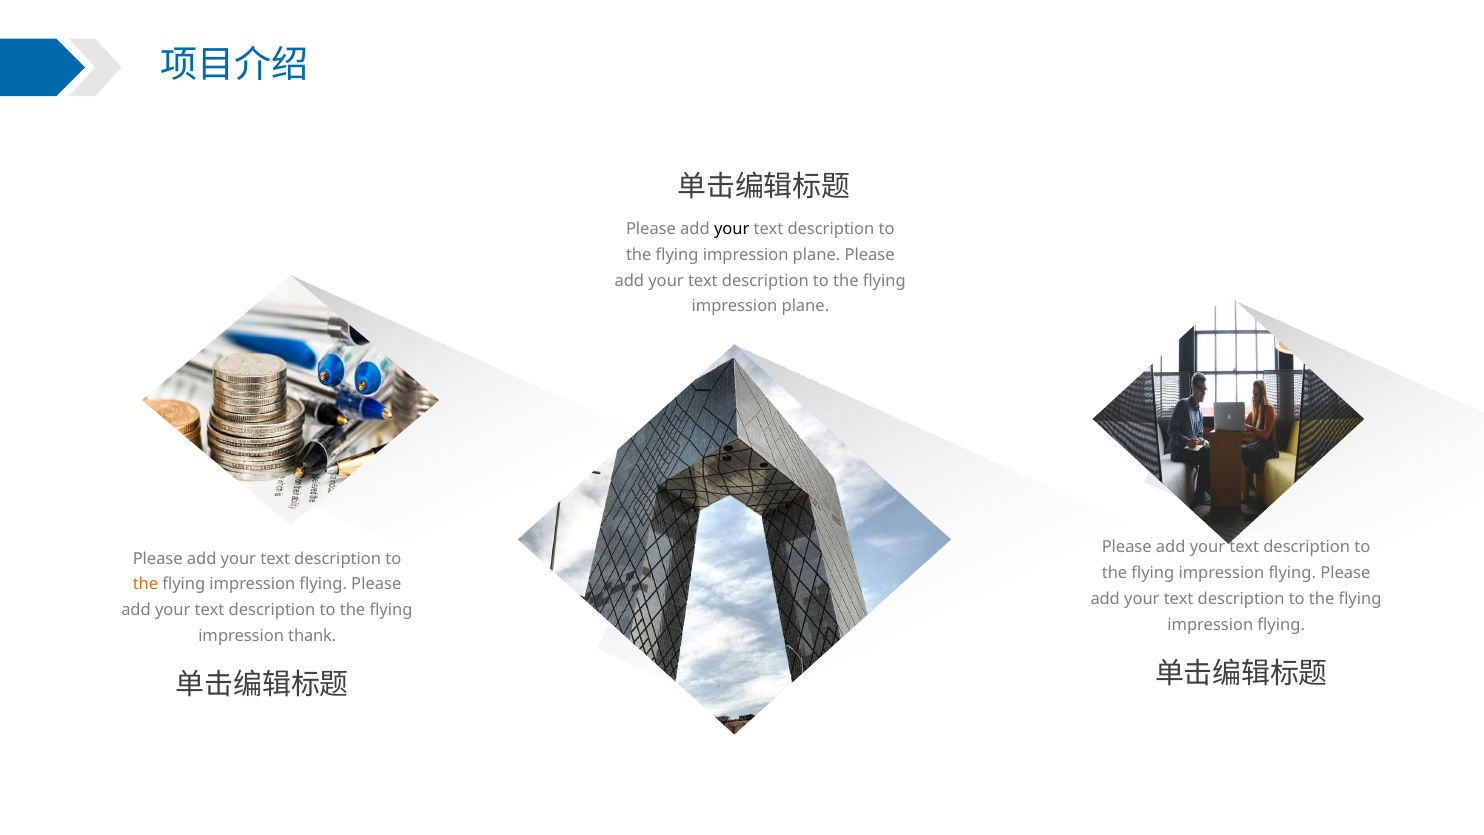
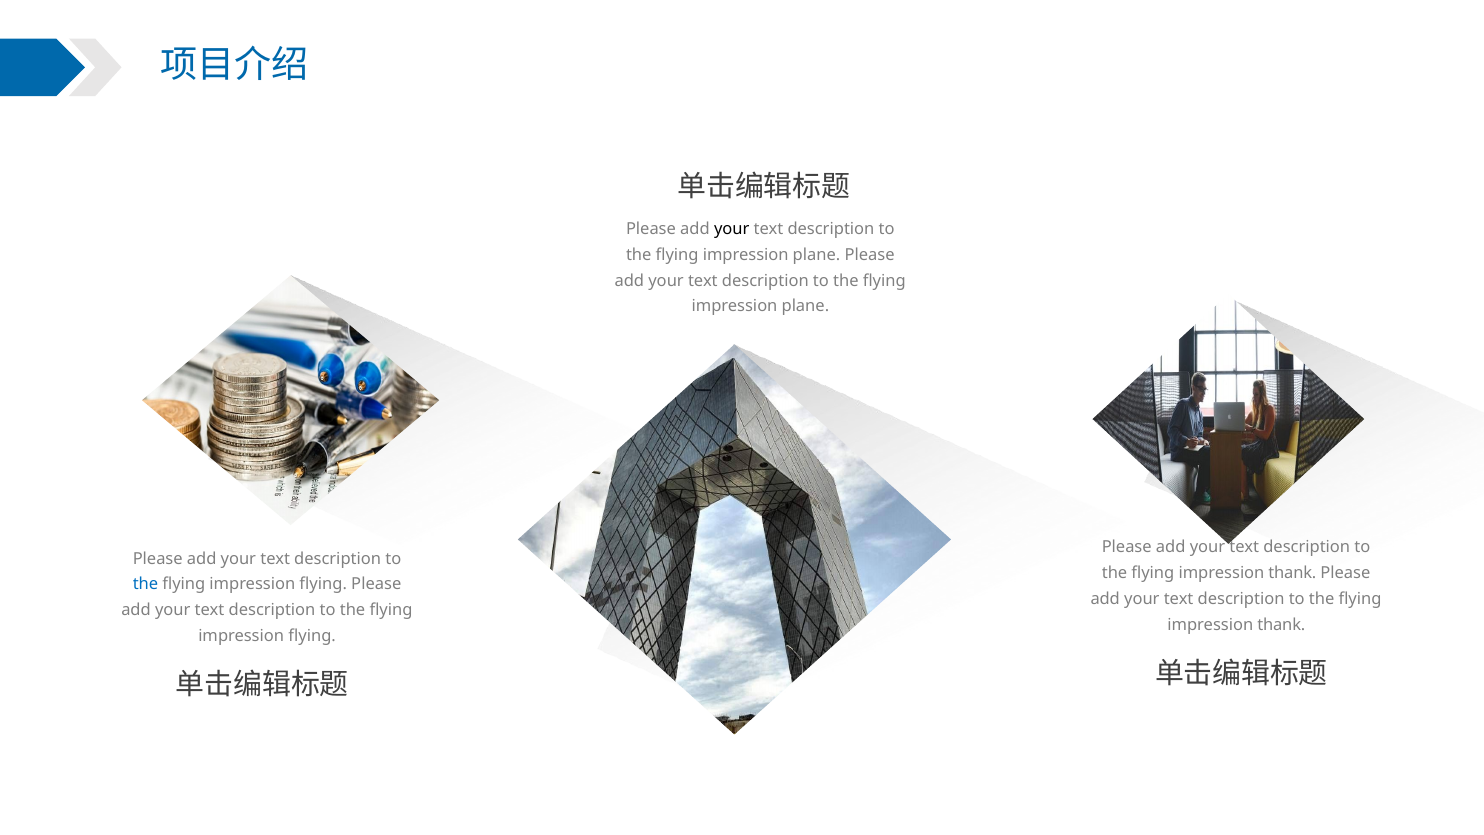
flying at (1292, 573): flying -> thank
the at (145, 584) colour: orange -> blue
flying at (1281, 624): flying -> thank
thank at (312, 636): thank -> flying
